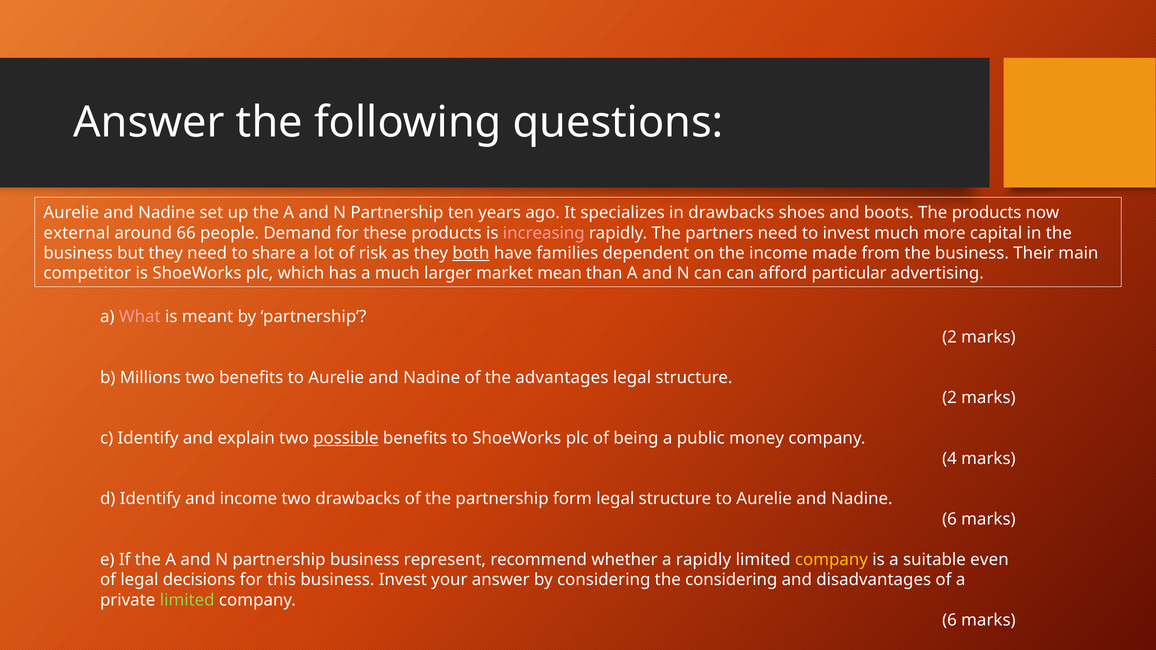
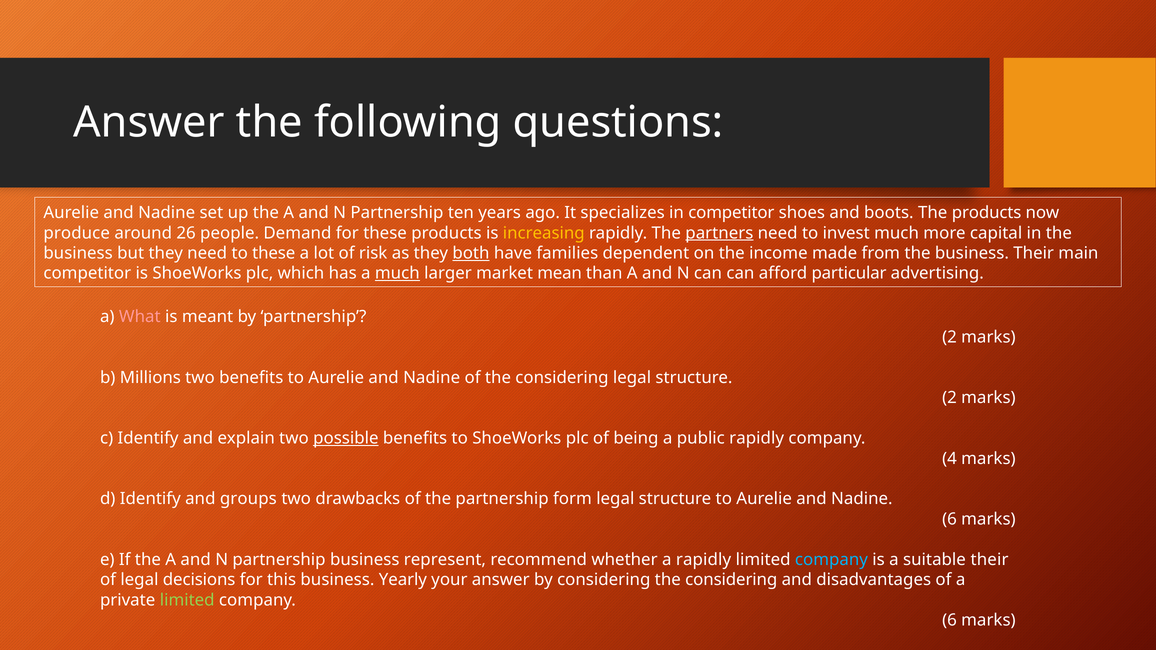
in drawbacks: drawbacks -> competitor
external: external -> produce
66: 66 -> 26
increasing colour: pink -> yellow
partners underline: none -> present
to share: share -> these
much at (397, 274) underline: none -> present
of the advantages: advantages -> considering
public money: money -> rapidly
and income: income -> groups
company at (831, 560) colour: yellow -> light blue
suitable even: even -> their
business Invest: Invest -> Yearly
